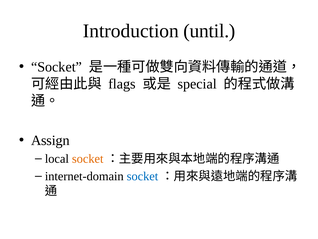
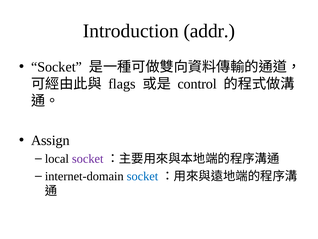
until: until -> addr
special: special -> control
socket at (88, 158) colour: orange -> purple
